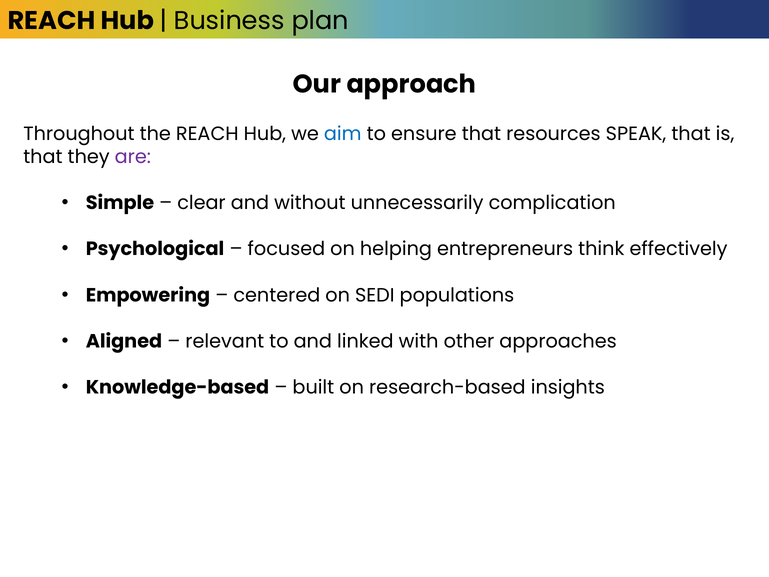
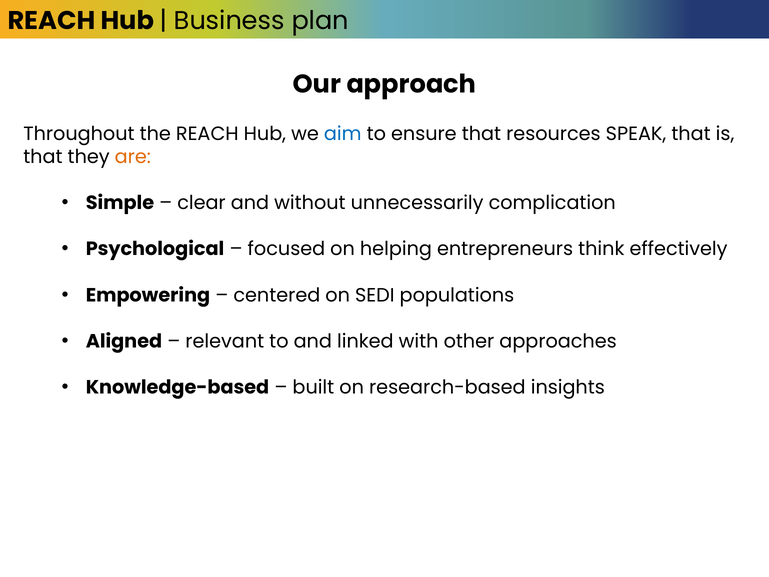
are colour: purple -> orange
